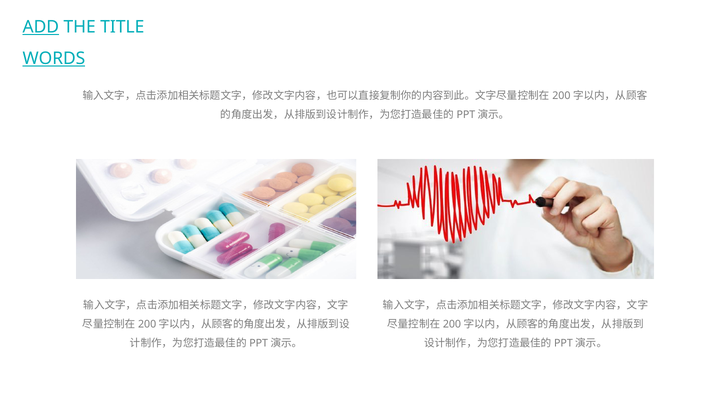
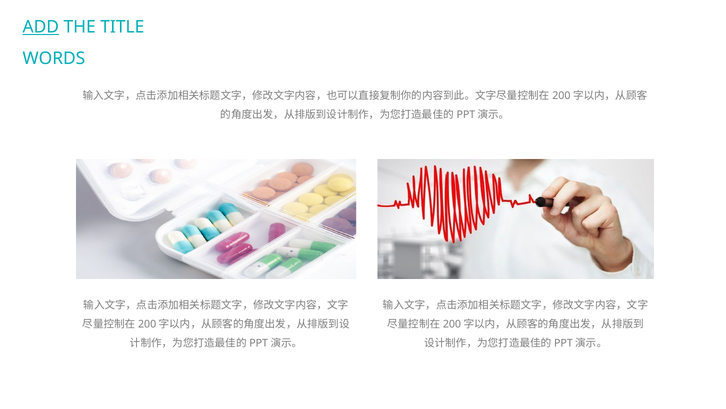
WORDS underline: present -> none
